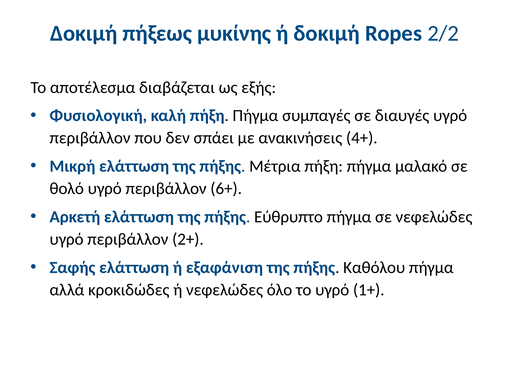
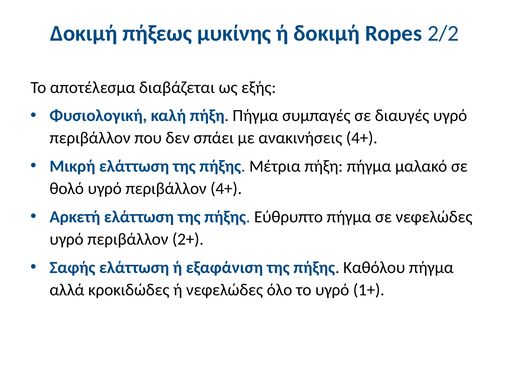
περιβάλλον 6+: 6+ -> 4+
